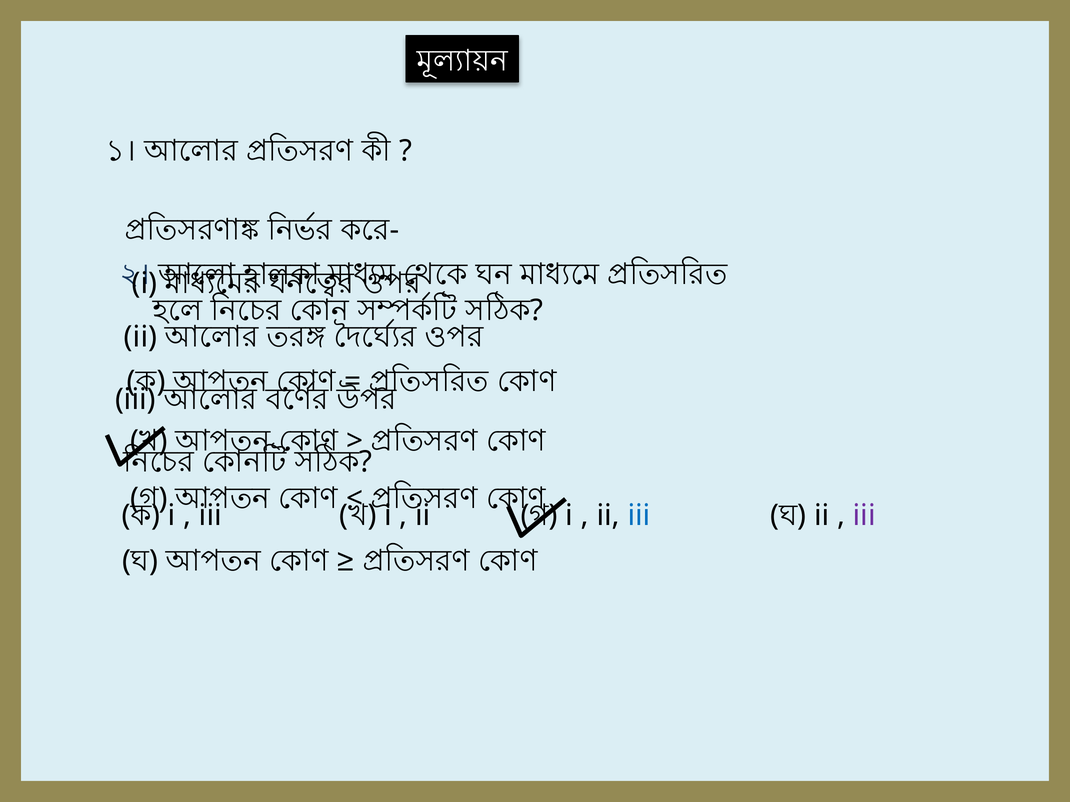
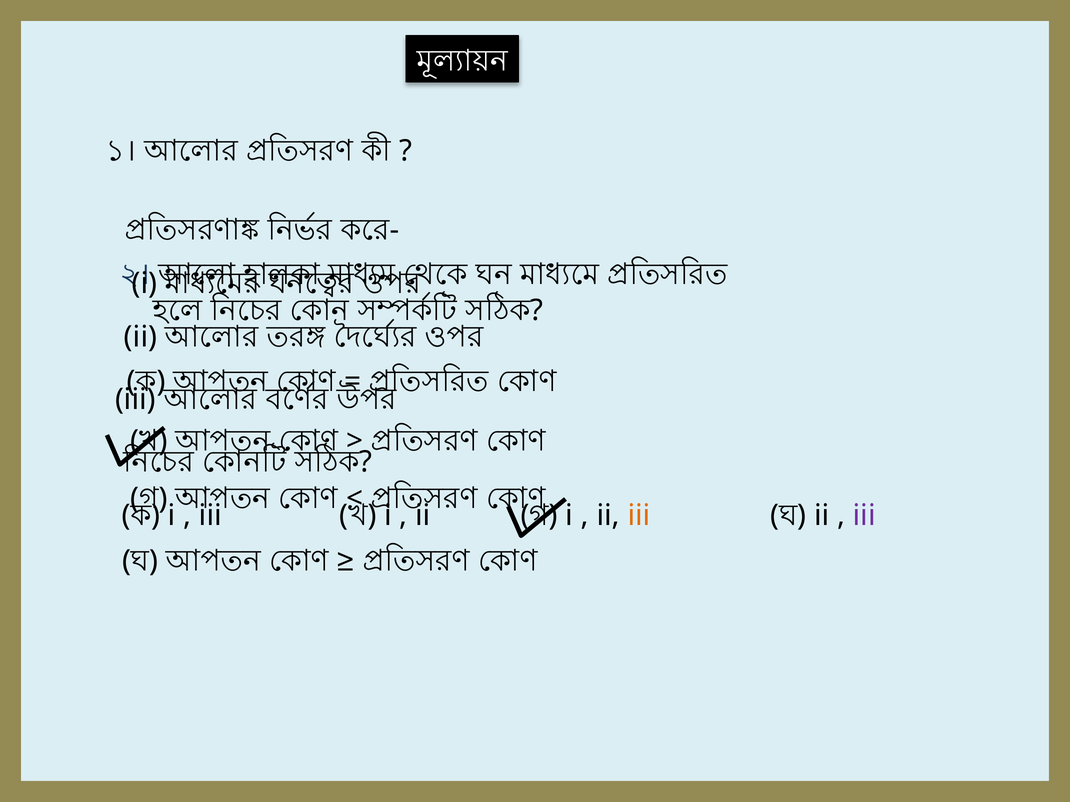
iii at (639, 516) colour: blue -> orange
